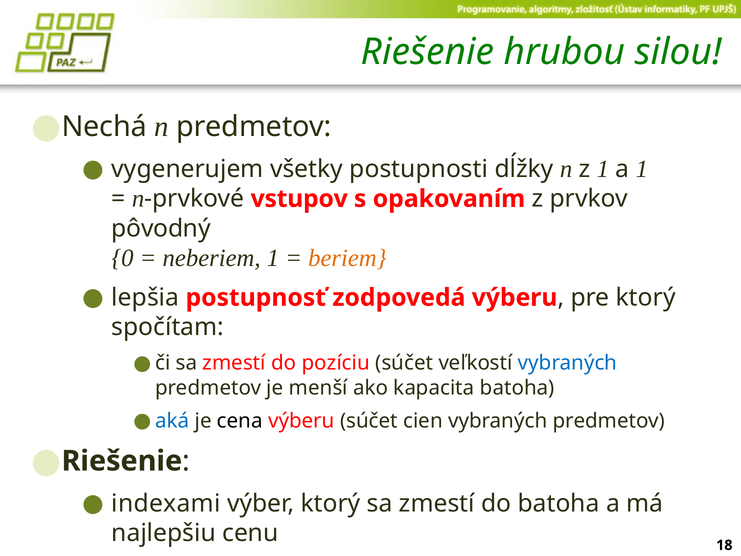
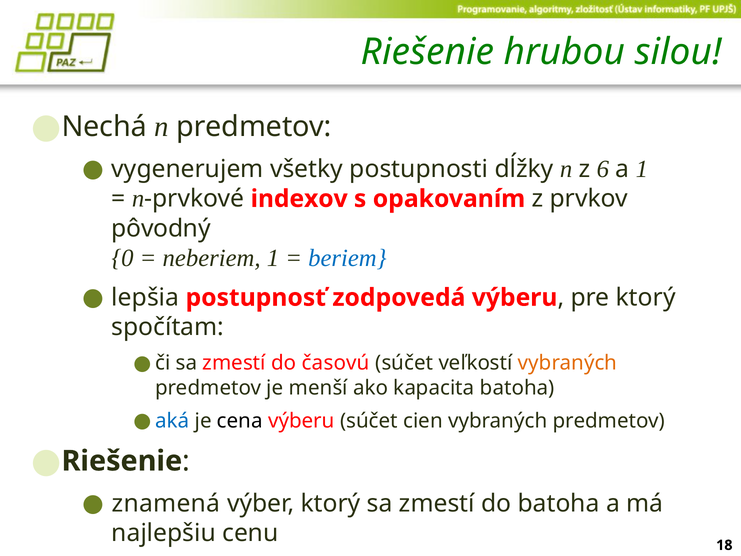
z 1: 1 -> 6
vstupov: vstupov -> indexov
beriem colour: orange -> blue
pozíciu: pozíciu -> časovú
vybraných at (568, 363) colour: blue -> orange
indexami: indexami -> znamená
